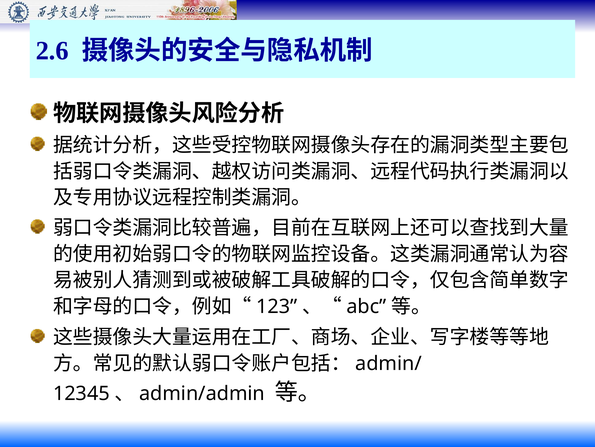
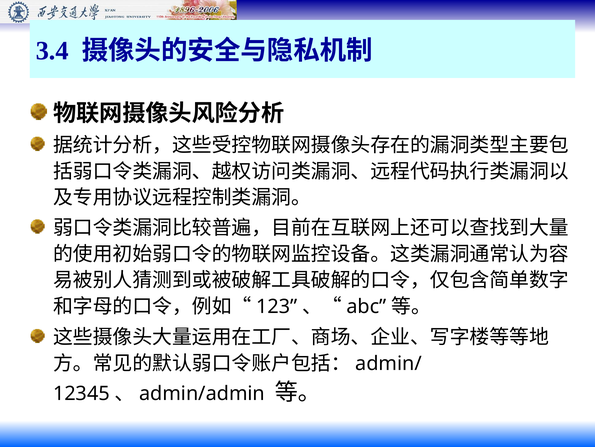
2.6: 2.6 -> 3.4
